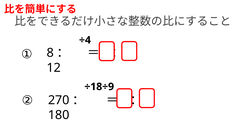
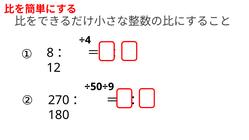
÷18÷9: ÷18÷9 -> ÷50÷9
